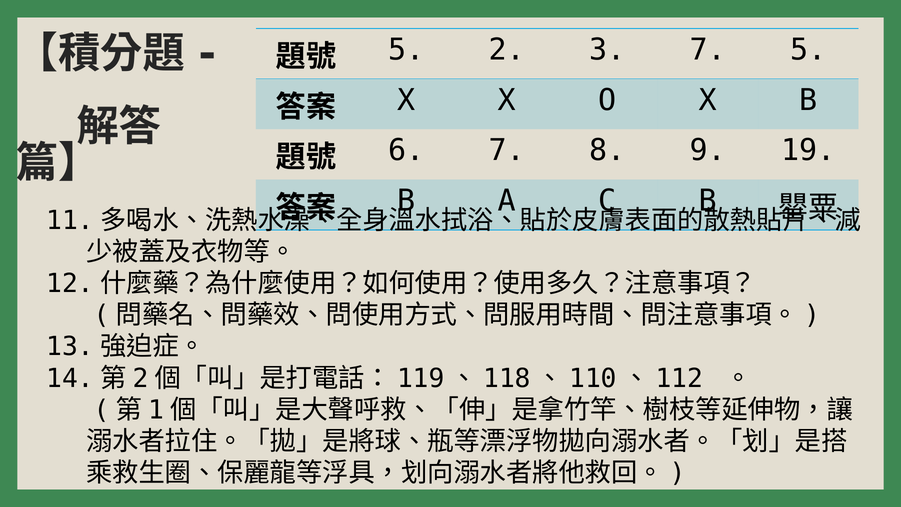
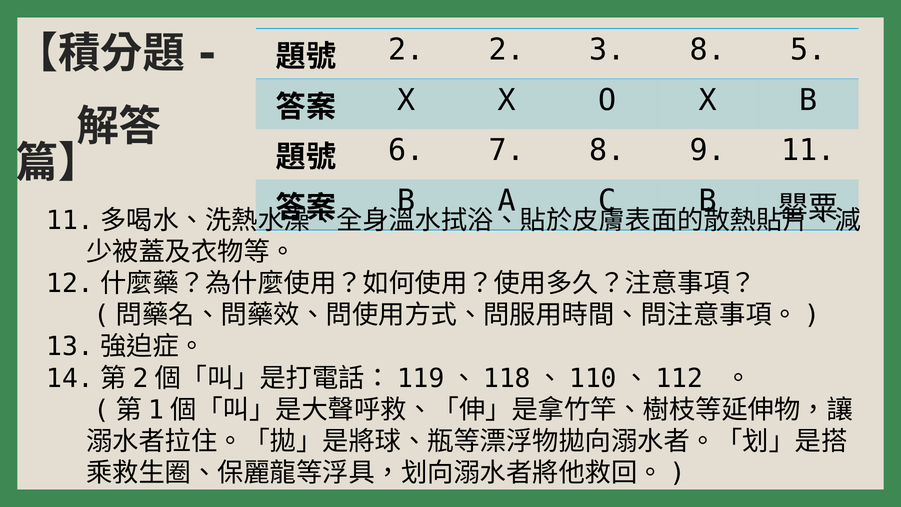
5 at (406, 50): 5 -> 2
3 7: 7 -> 8
19: 19 -> 11
